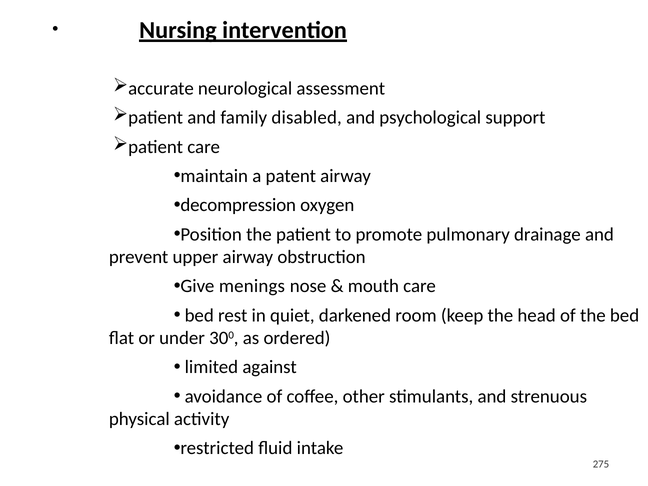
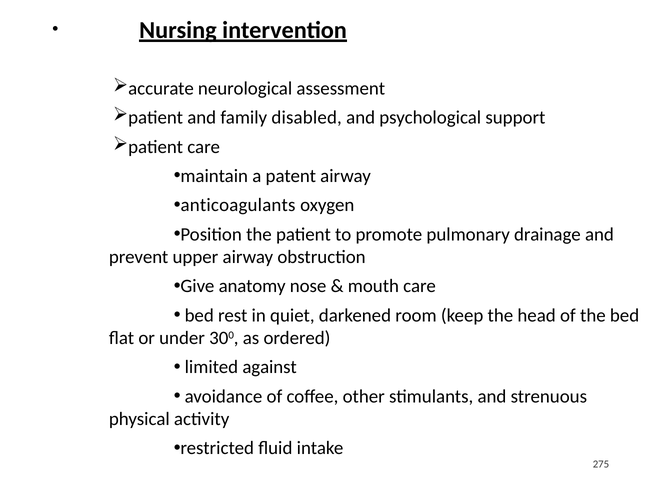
decompression: decompression -> anticoagulants
menings: menings -> anatomy
